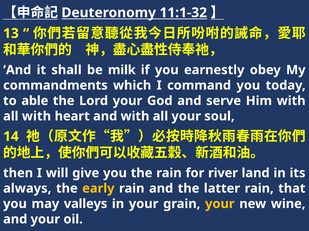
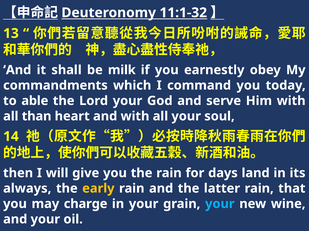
all with: with -> than
river: river -> days
valleys: valleys -> charge
your at (220, 204) colour: yellow -> light blue
